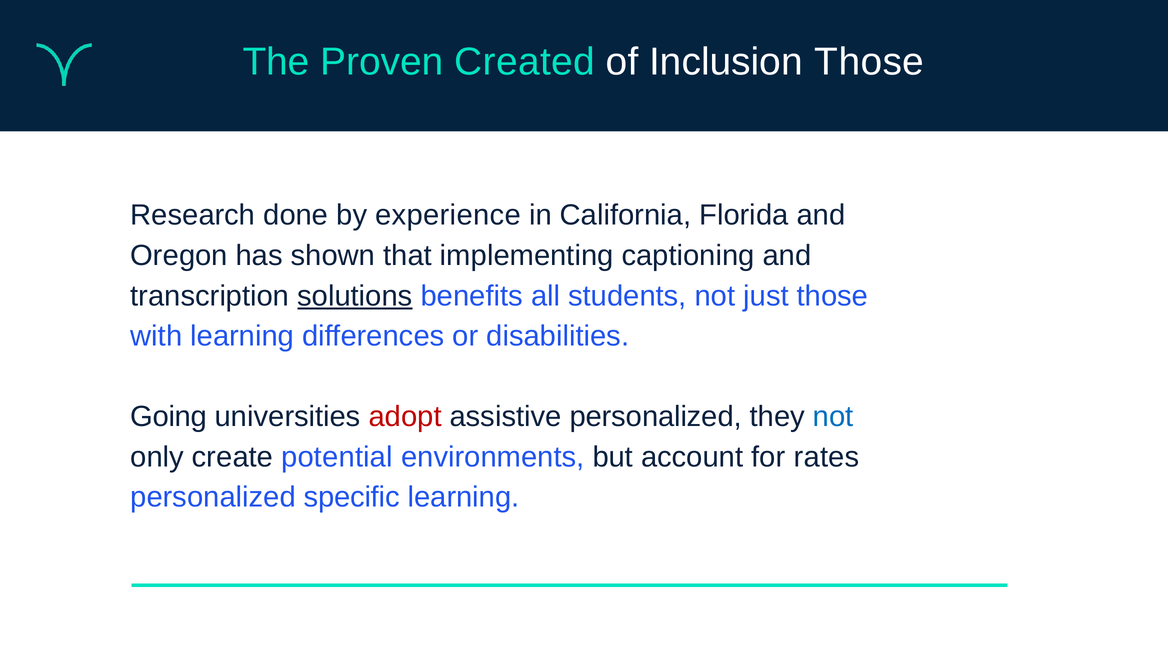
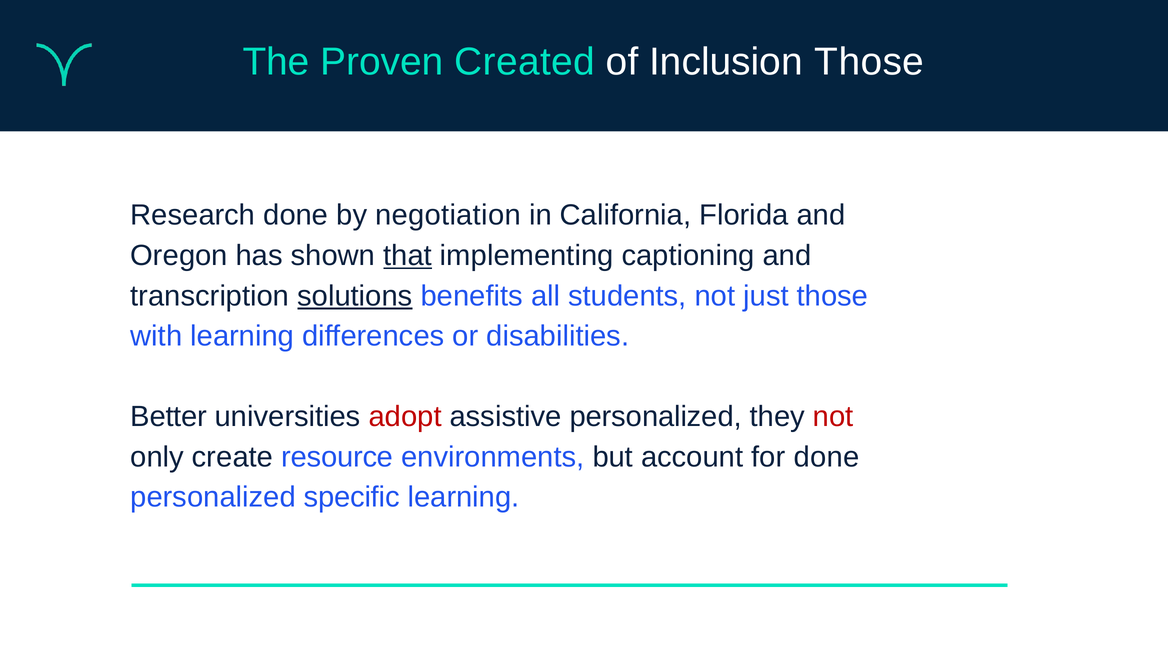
experience: experience -> negotiation
that underline: none -> present
Going: Going -> Better
not at (833, 417) colour: blue -> red
potential: potential -> resource
for rates: rates -> done
